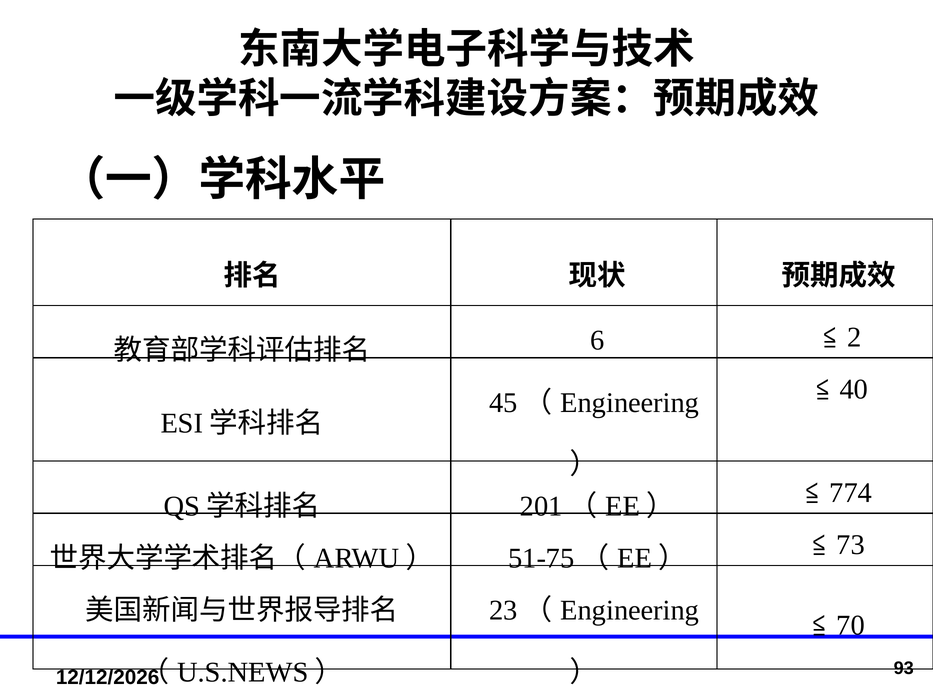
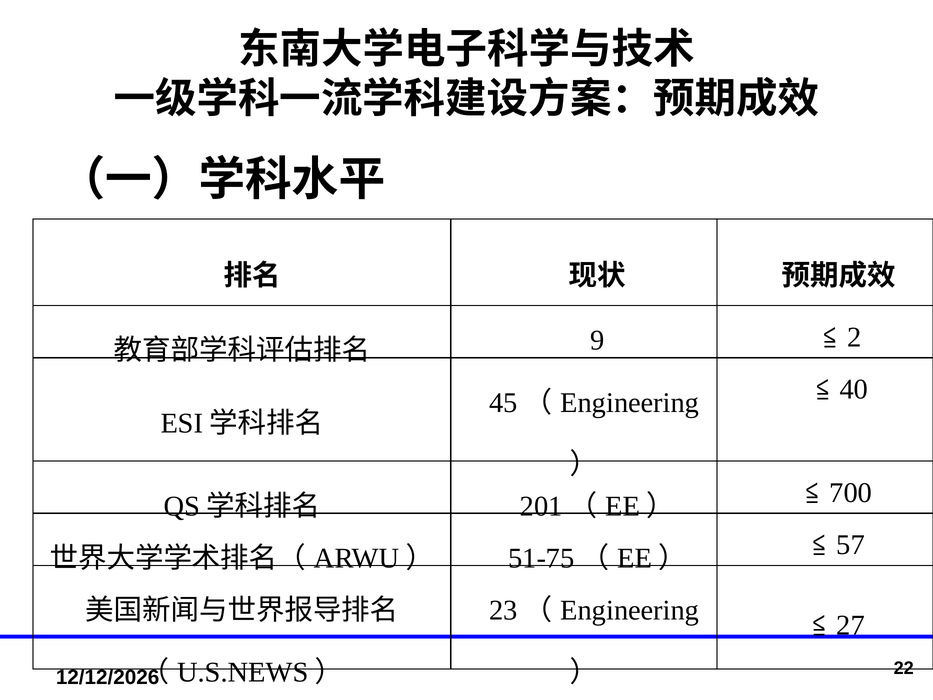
6: 6 -> 9
774: 774 -> 700
73: 73 -> 57
70: 70 -> 27
93: 93 -> 22
